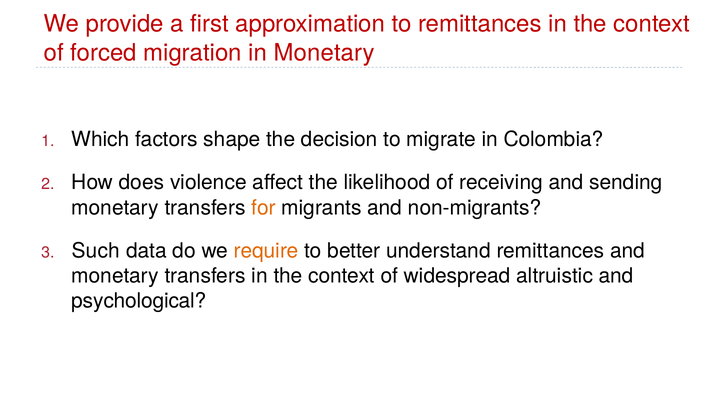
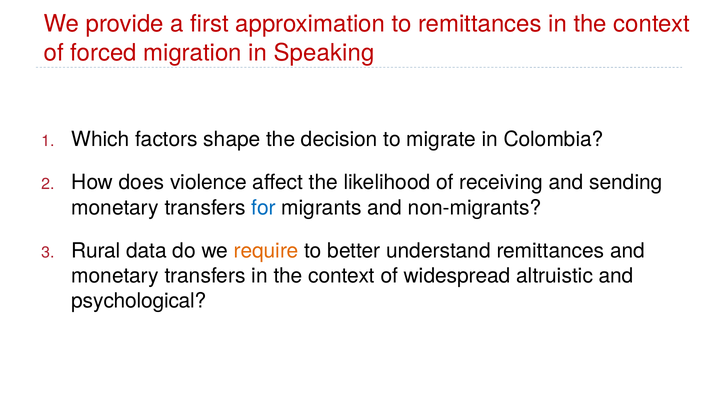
in Monetary: Monetary -> Speaking
for colour: orange -> blue
Such: Such -> Rural
